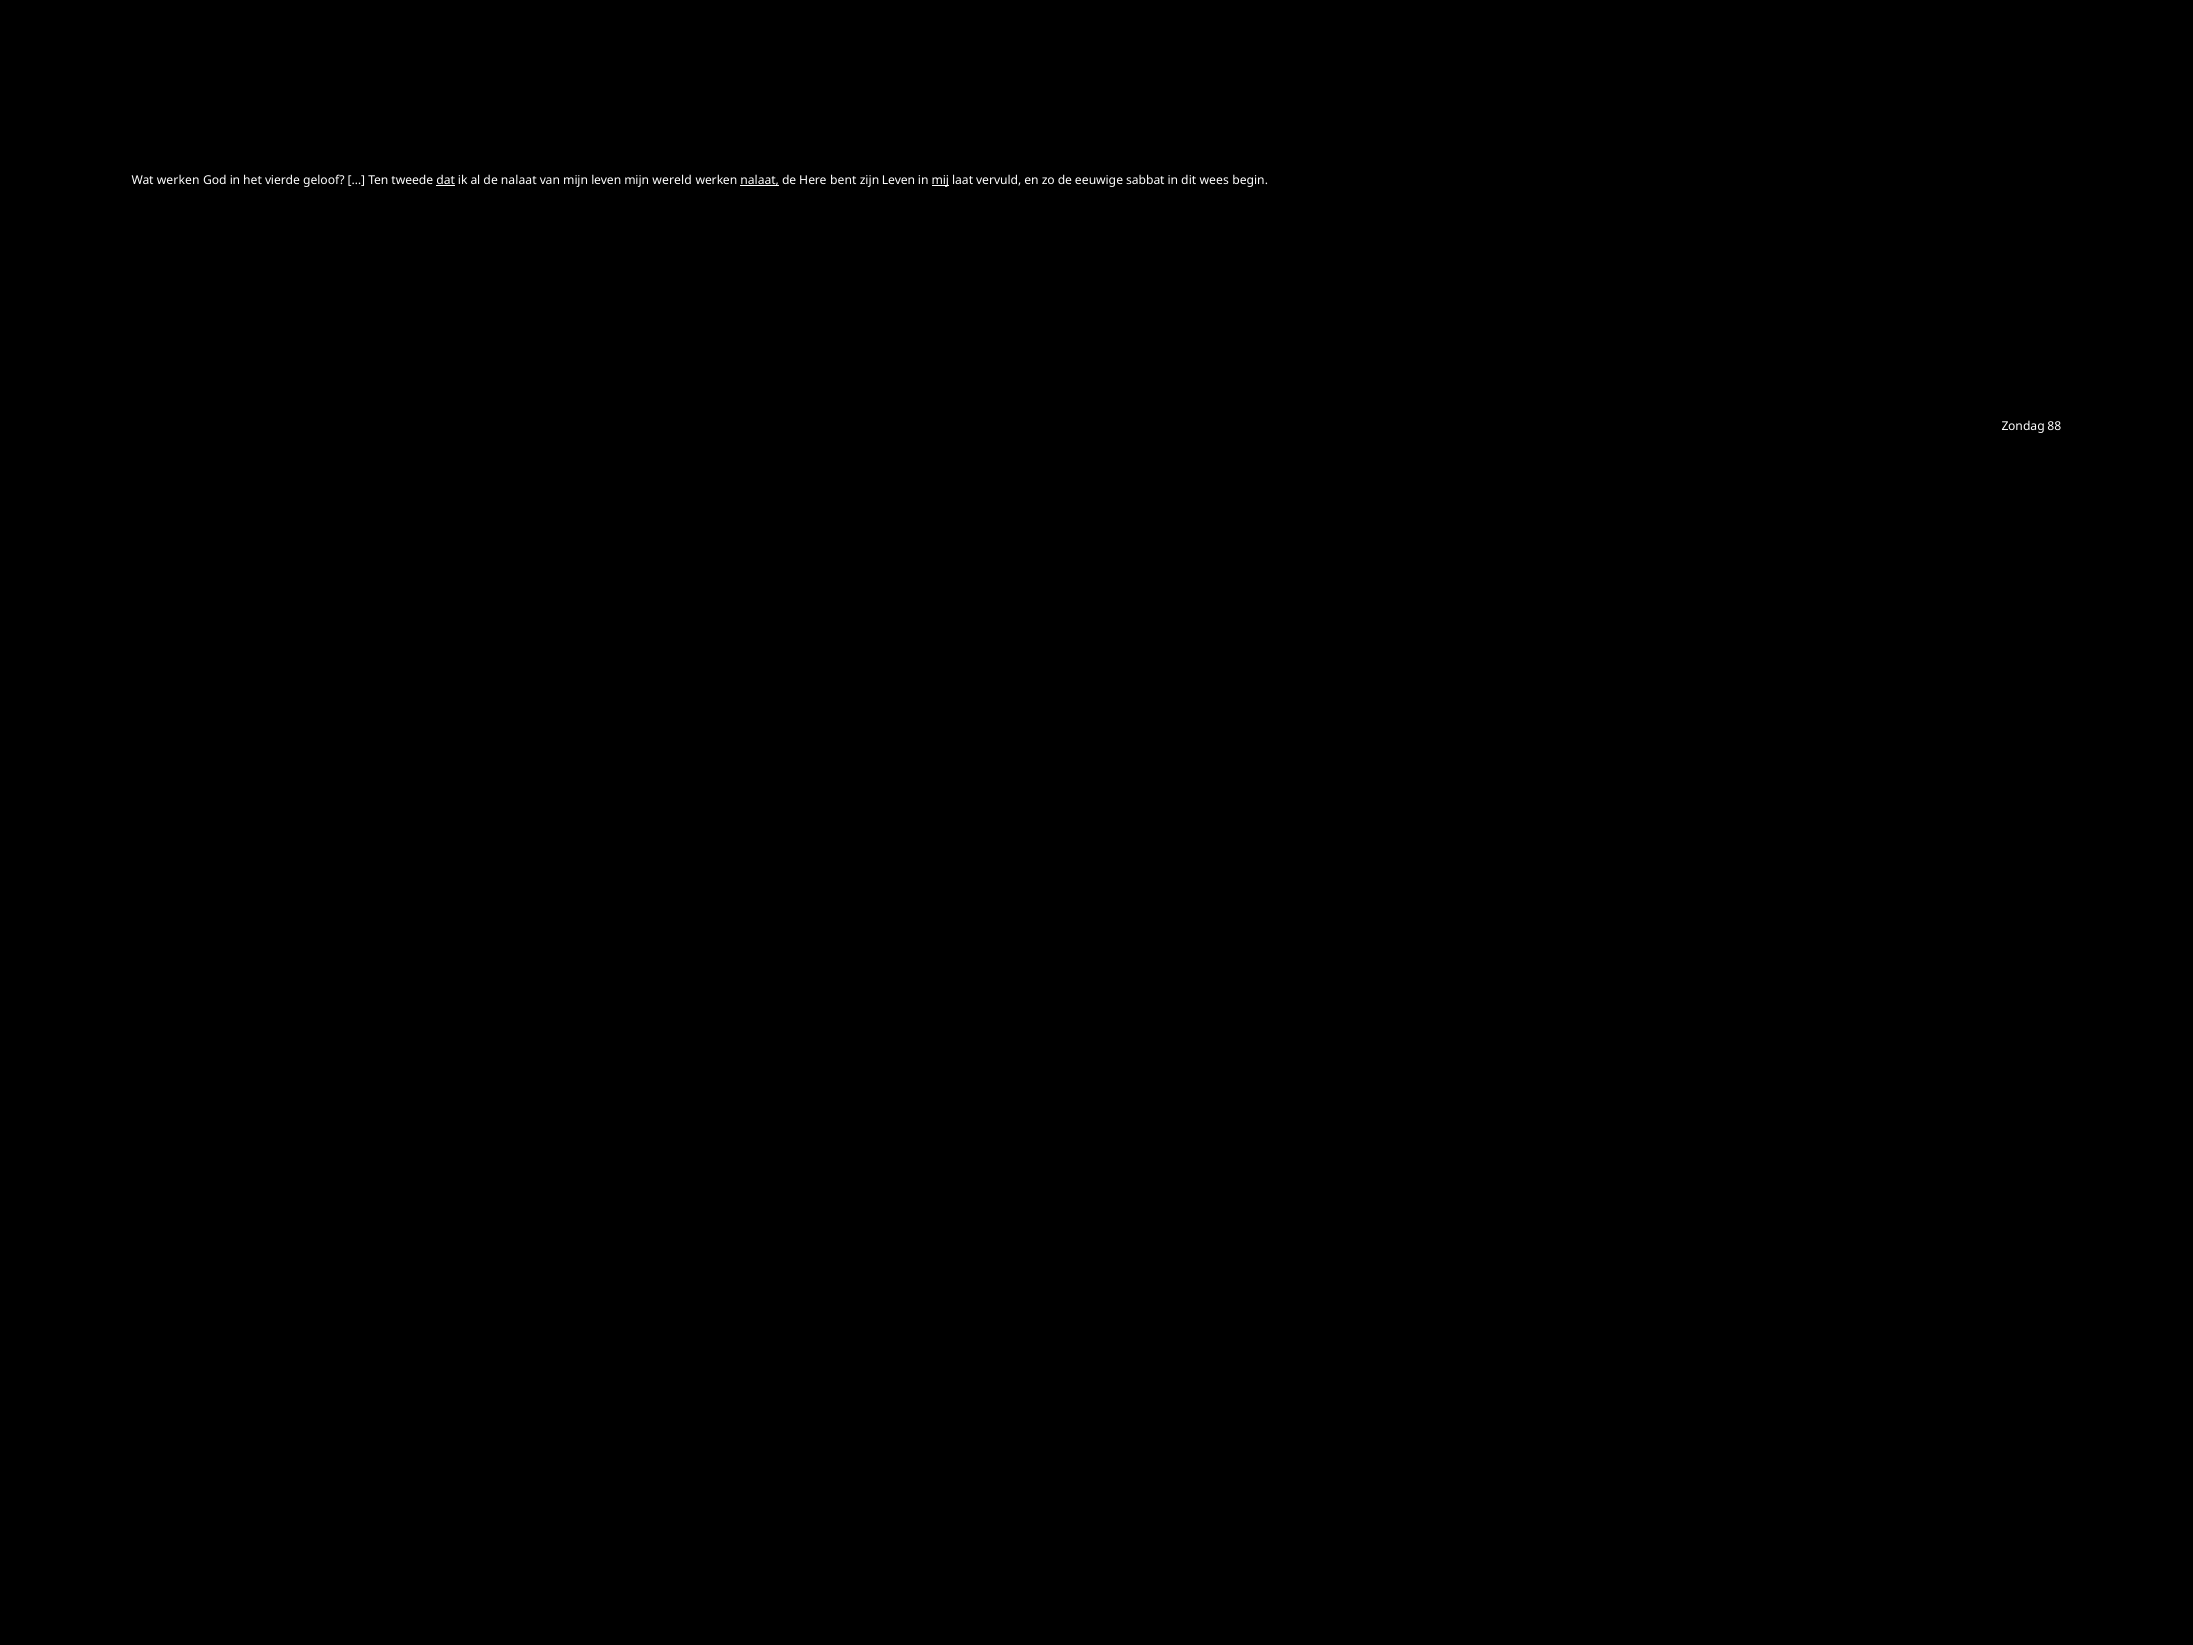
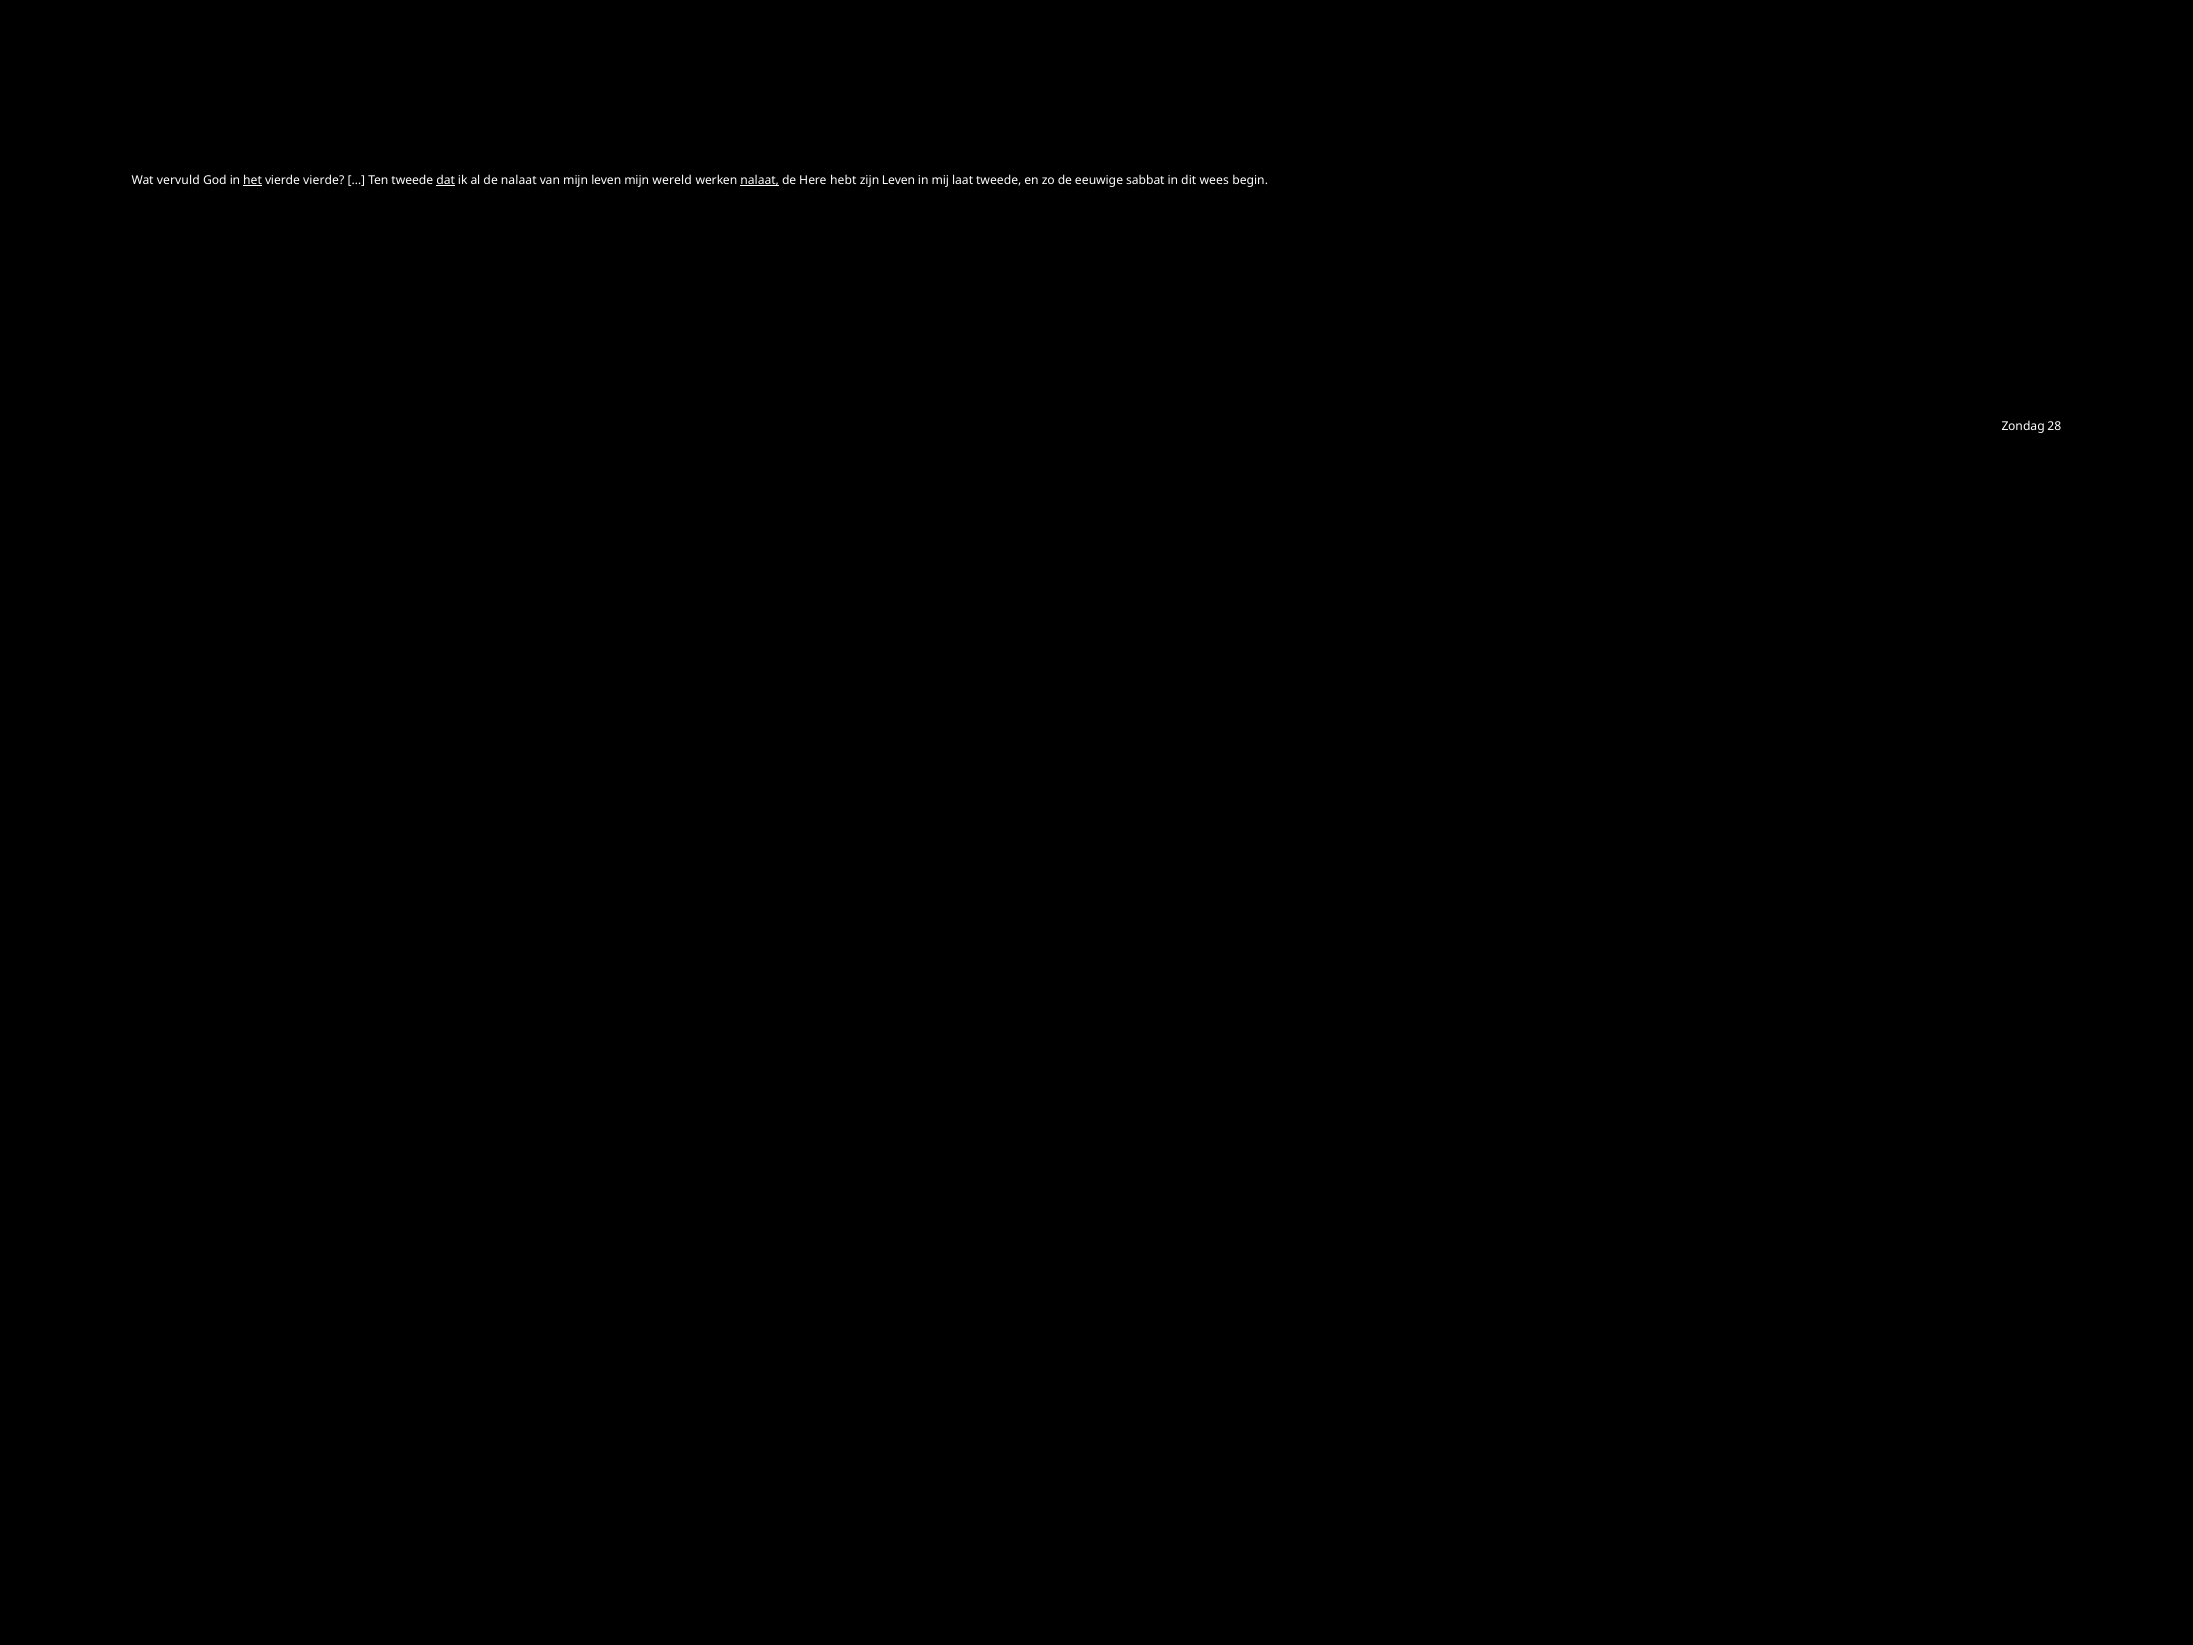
Wat werken: werken -> vervuld
het underline: none -> present
vierde geloof: geloof -> vierde
bent: bent -> hebt
mij underline: present -> none
laat vervuld: vervuld -> tweede
88: 88 -> 28
